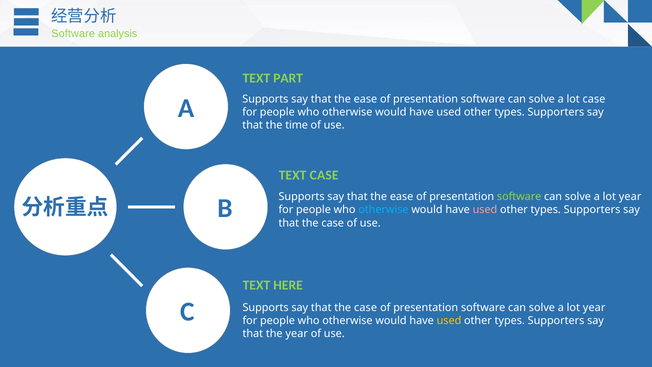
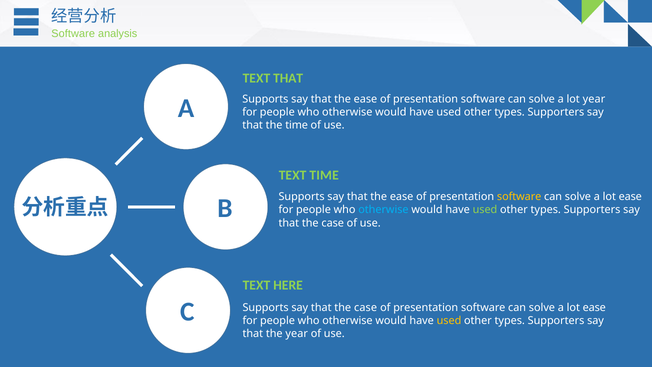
TEXT PART: PART -> THAT
lot case: case -> year
TEXT CASE: CASE -> TIME
software at (519, 197) colour: light green -> yellow
year at (630, 197): year -> ease
used at (485, 210) colour: pink -> light green
year at (594, 308): year -> ease
